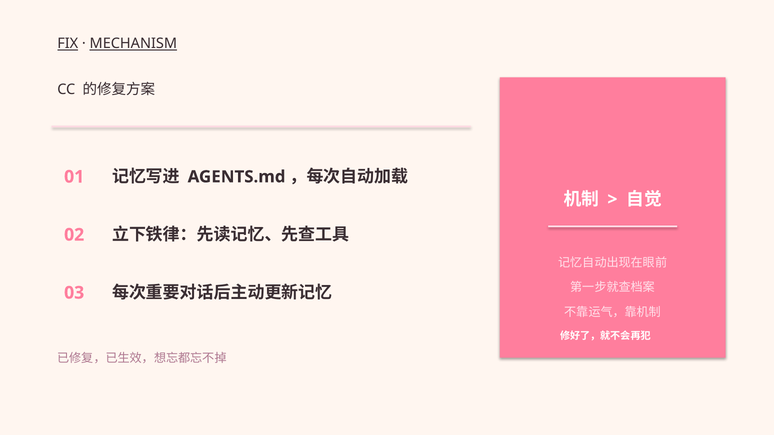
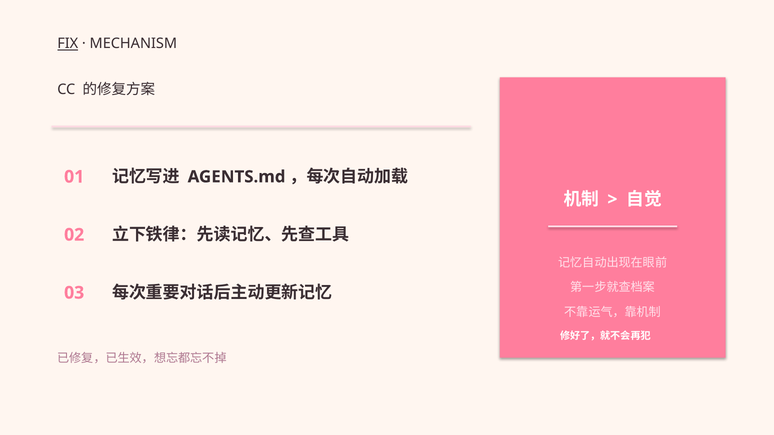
MECHANISM underline: present -> none
